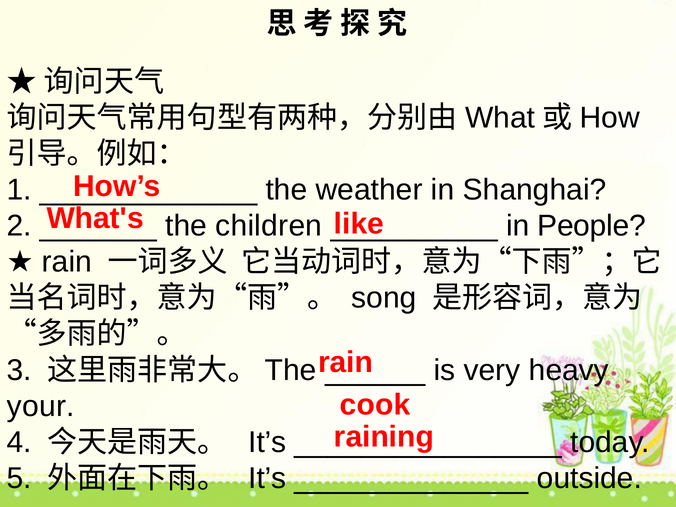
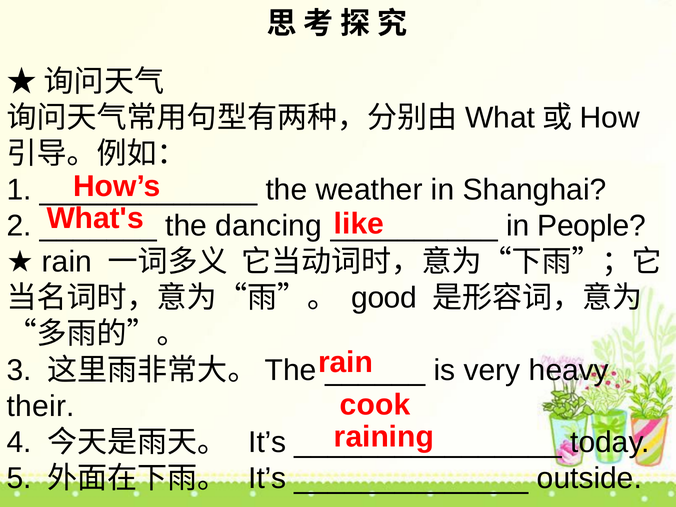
children: children -> dancing
song: song -> good
your: your -> their
